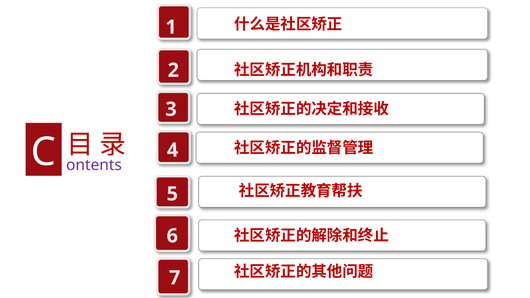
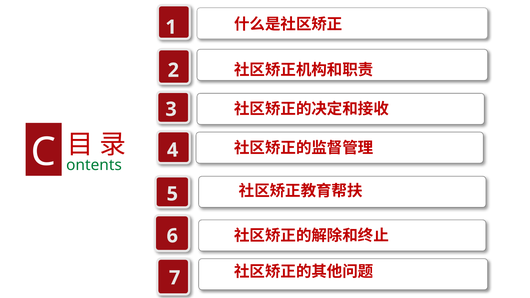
ontents colour: purple -> green
